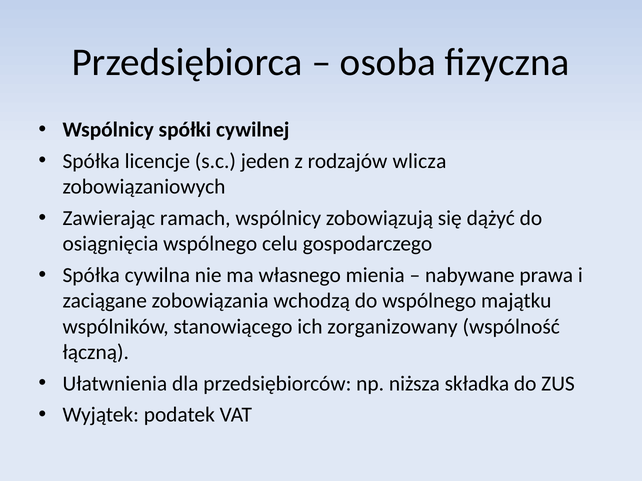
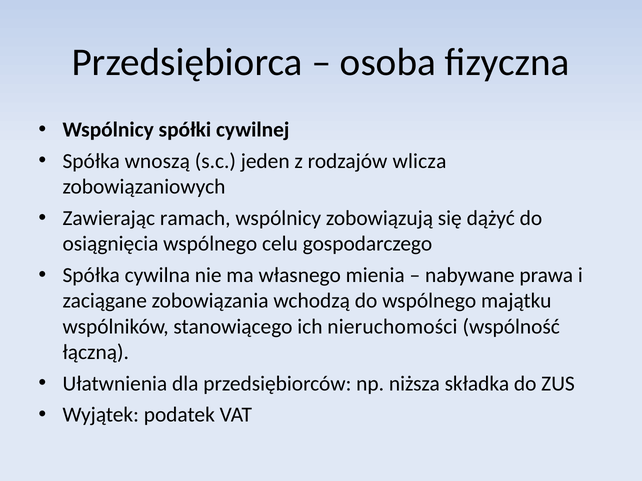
licencje: licencje -> wnoszą
zorganizowany: zorganizowany -> nieruchomości
